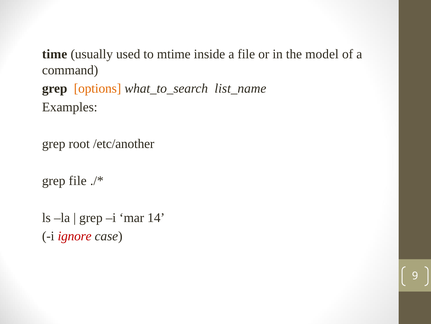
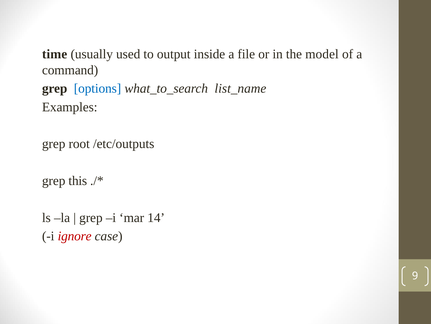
mtime: mtime -> output
options colour: orange -> blue
/etc/another: /etc/another -> /etc/outputs
grep file: file -> this
